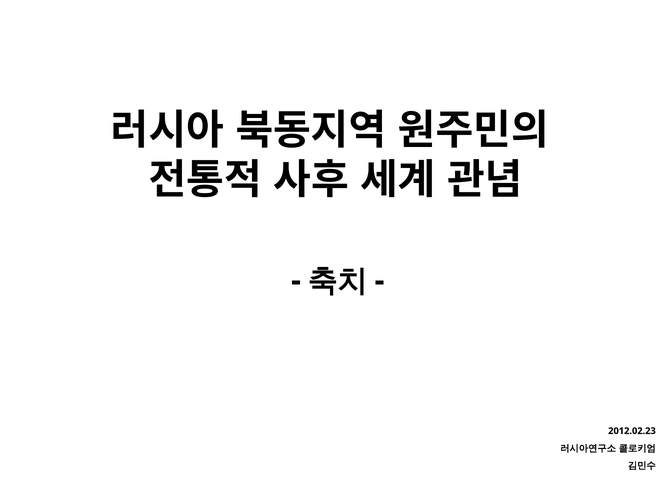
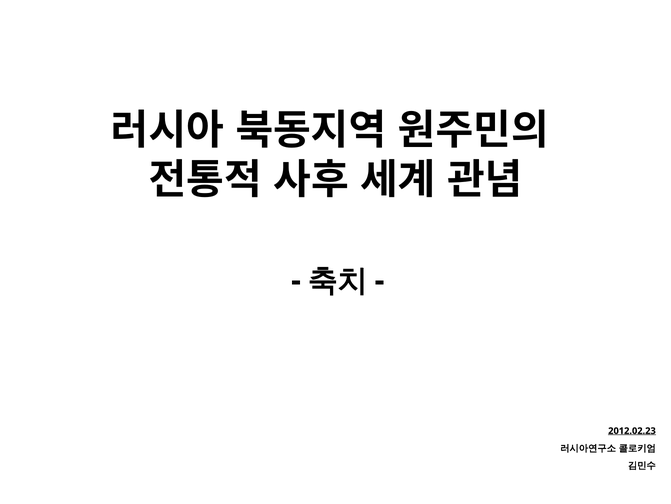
2012.02.23 underline: none -> present
